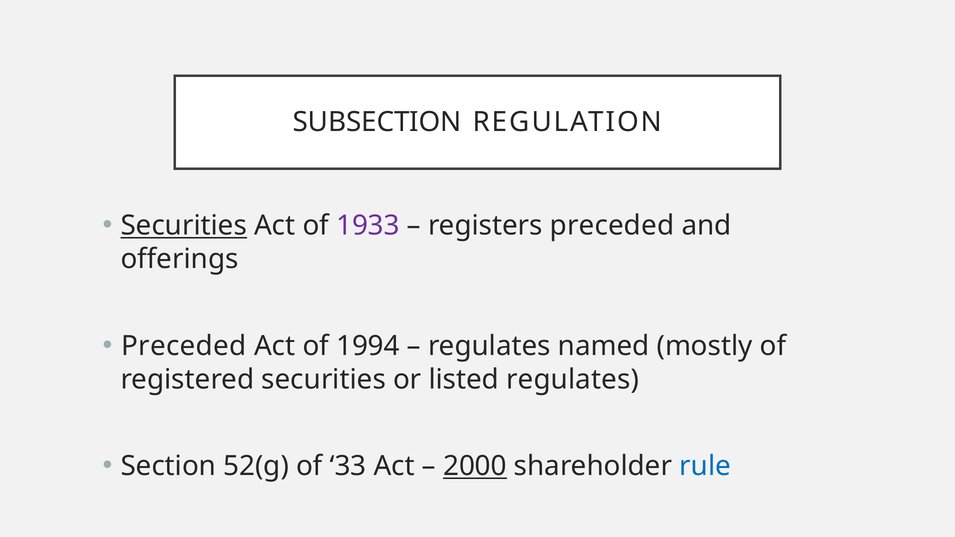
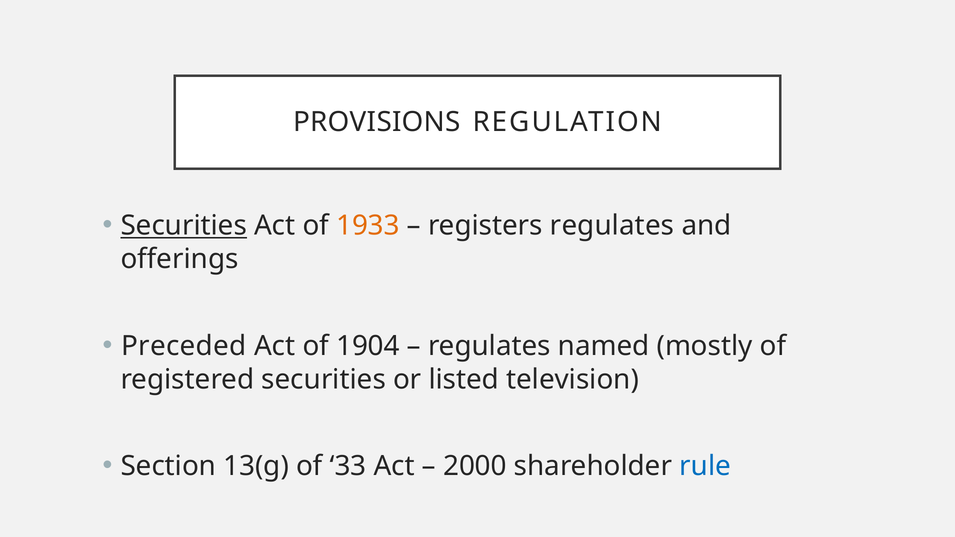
SUBSECTION: SUBSECTION -> PROVISIONS
1933 colour: purple -> orange
registers preceded: preceded -> regulates
1994: 1994 -> 1904
listed regulates: regulates -> television
52(g: 52(g -> 13(g
2000 underline: present -> none
